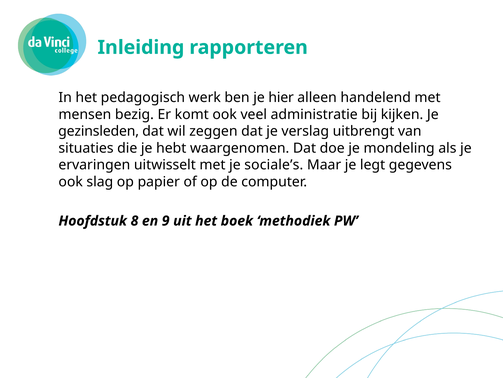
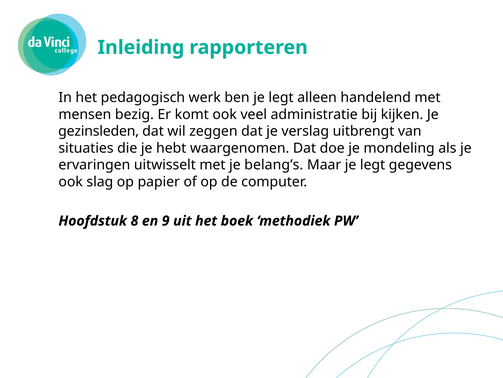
ben je hier: hier -> legt
sociale’s: sociale’s -> belang’s
